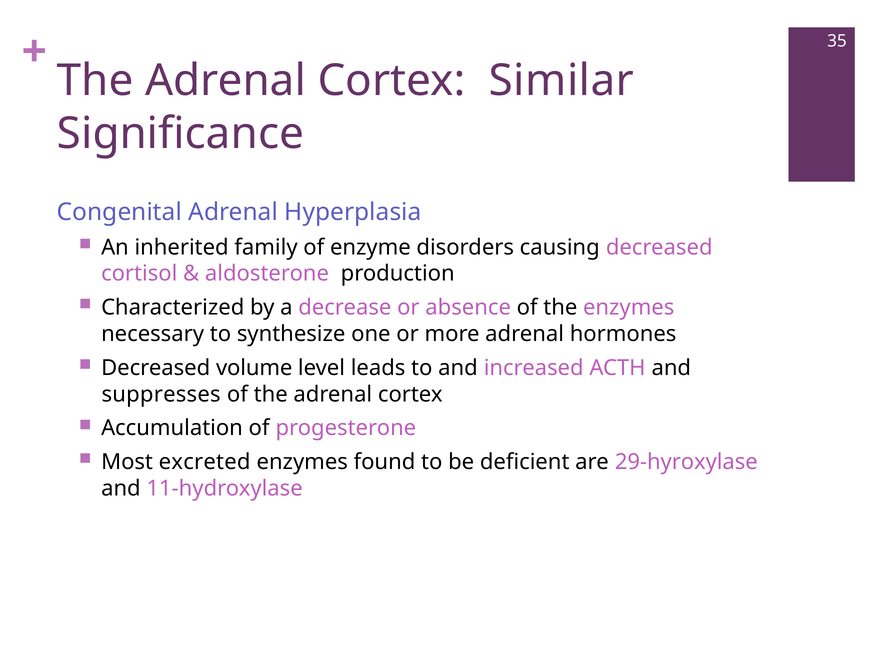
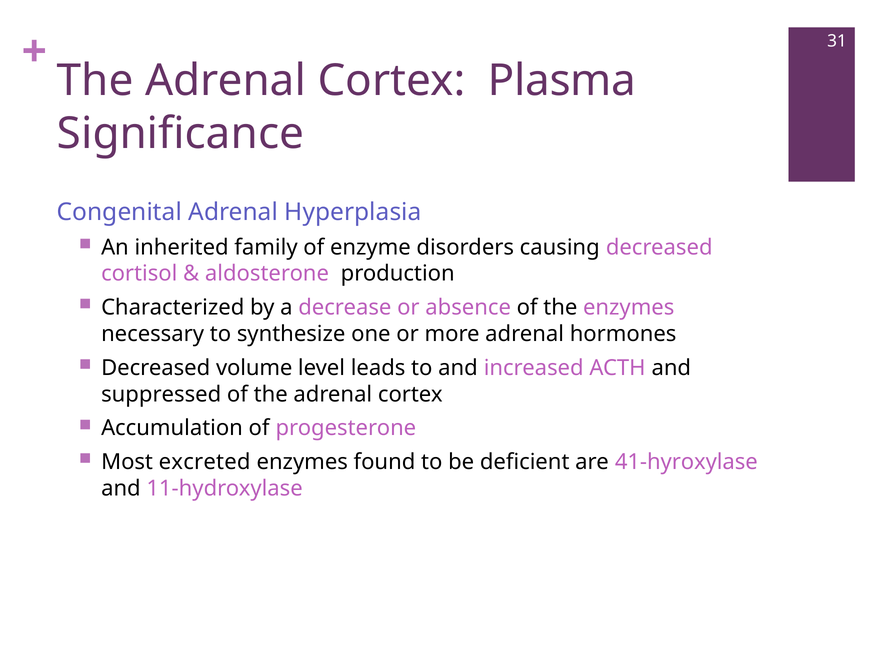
35: 35 -> 31
Similar: Similar -> Plasma
suppresses: suppresses -> suppressed
29-hyroxylase: 29-hyroxylase -> 41-hyroxylase
